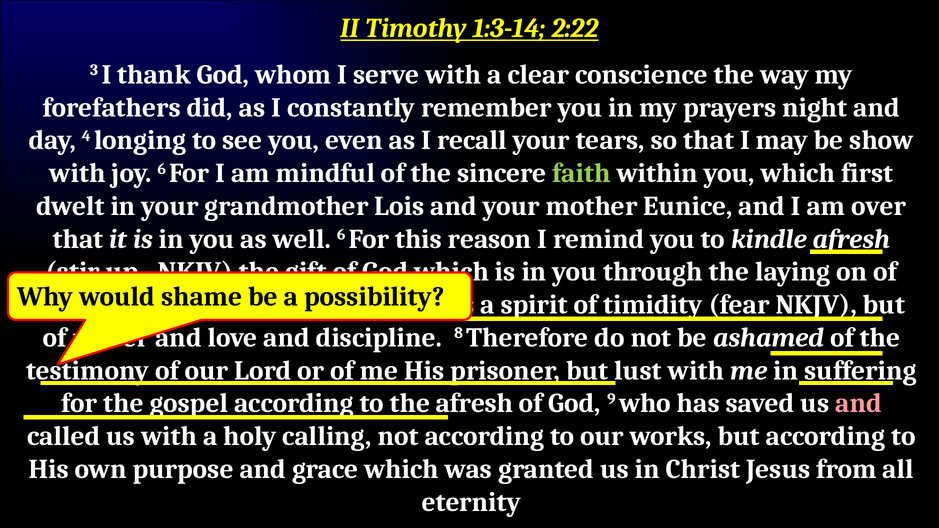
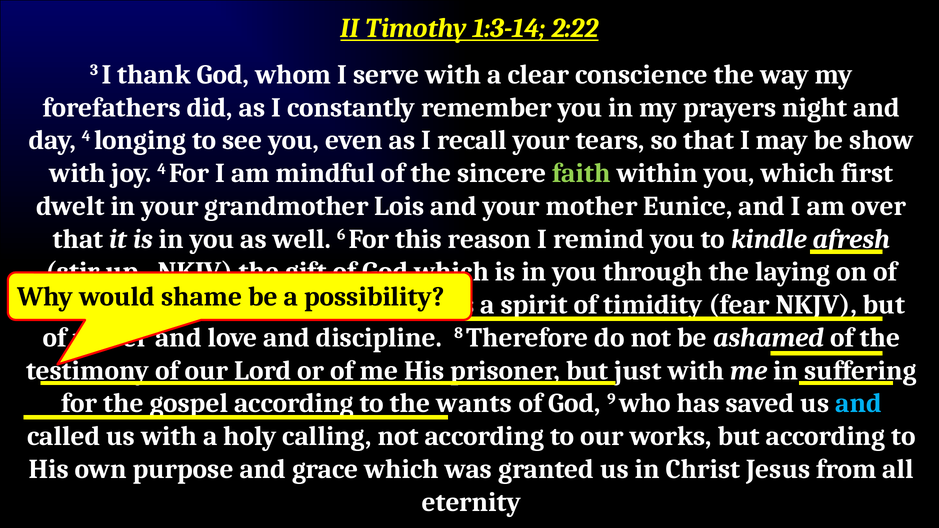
joy 6: 6 -> 4
lust: lust -> just
afresh at (474, 404): afresh -> wants
and at (858, 404) colour: pink -> light blue
